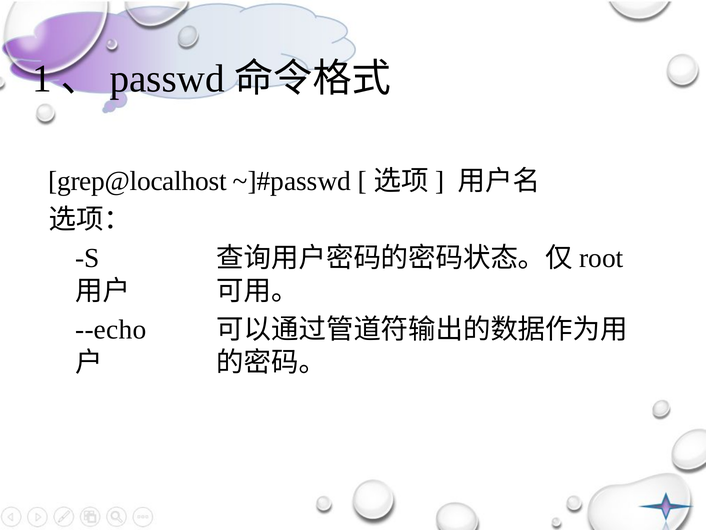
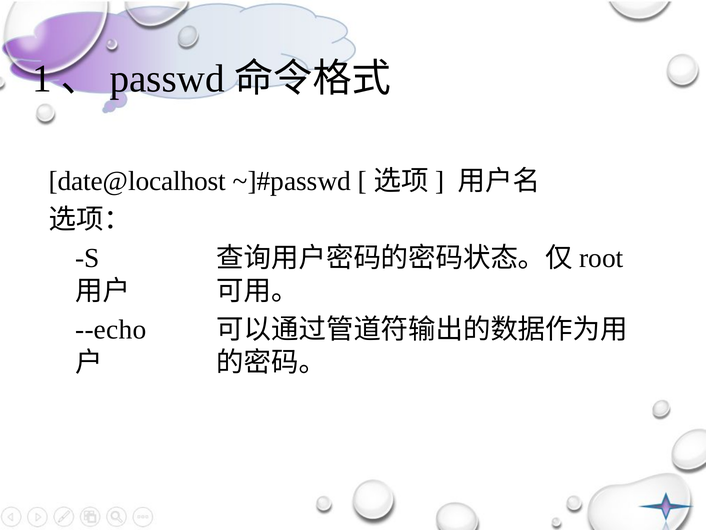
grep@localhost: grep@localhost -> date@localhost
